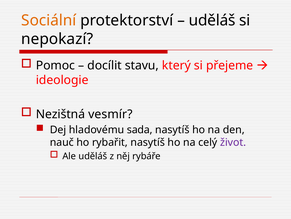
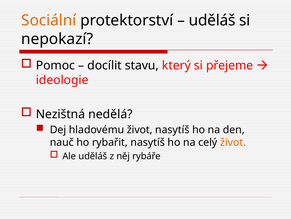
vesmír: vesmír -> nedělá
hladovému sada: sada -> život
život at (233, 142) colour: purple -> orange
